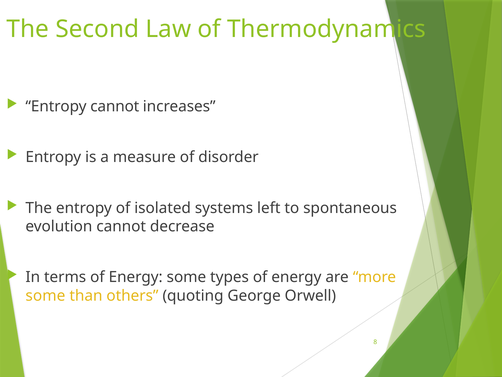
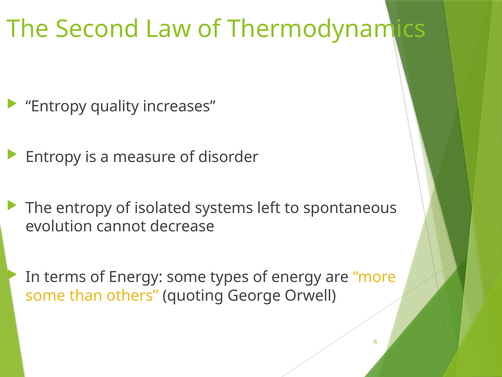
Entropy cannot: cannot -> quality
